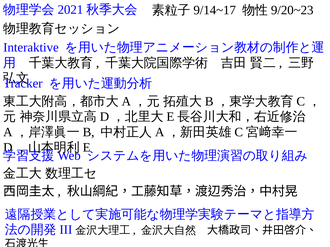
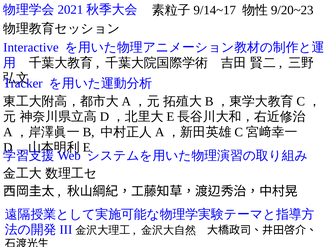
Interaktive: Interaktive -> Interactive
